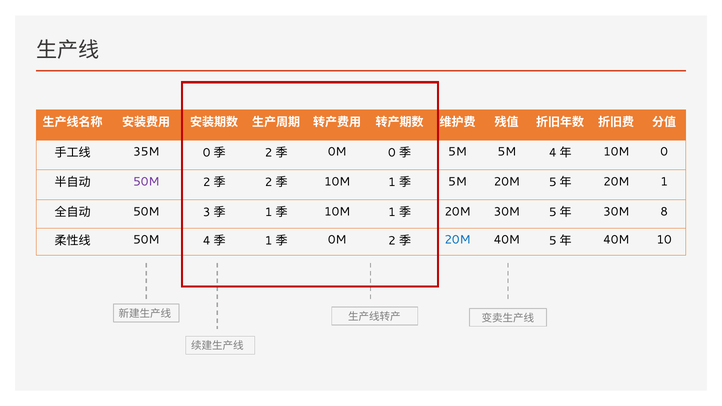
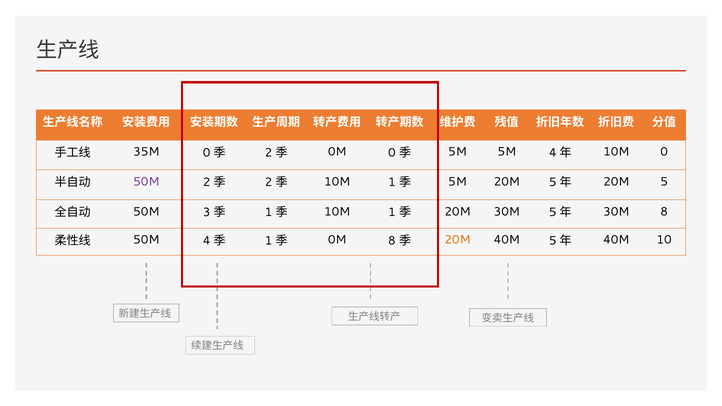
1 at (664, 182): 1 -> 5
0M 2: 2 -> 8
20M at (458, 240) colour: blue -> orange
